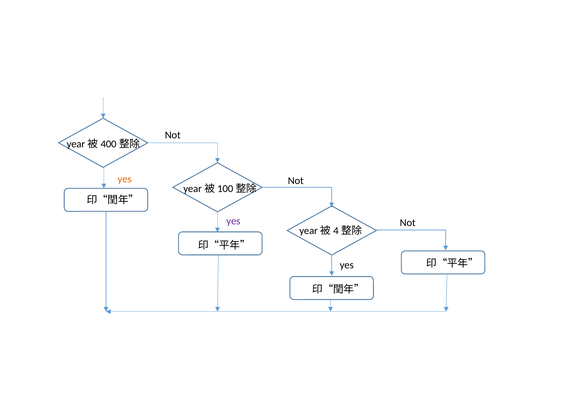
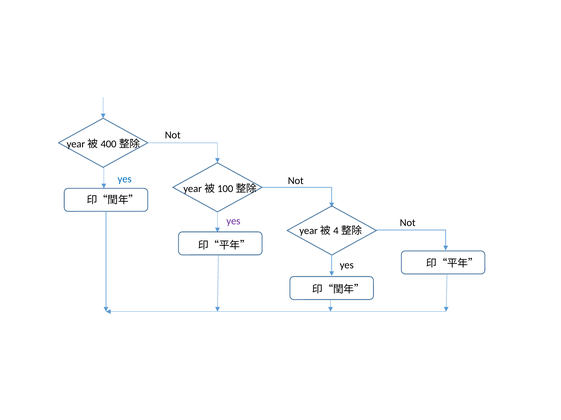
yes at (125, 179) colour: orange -> blue
